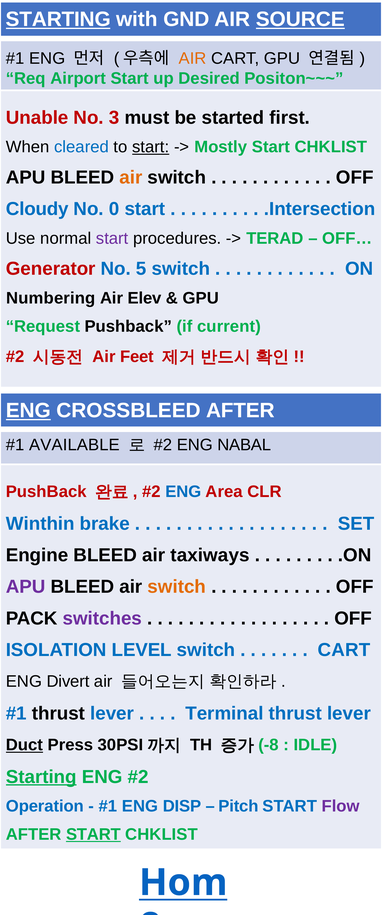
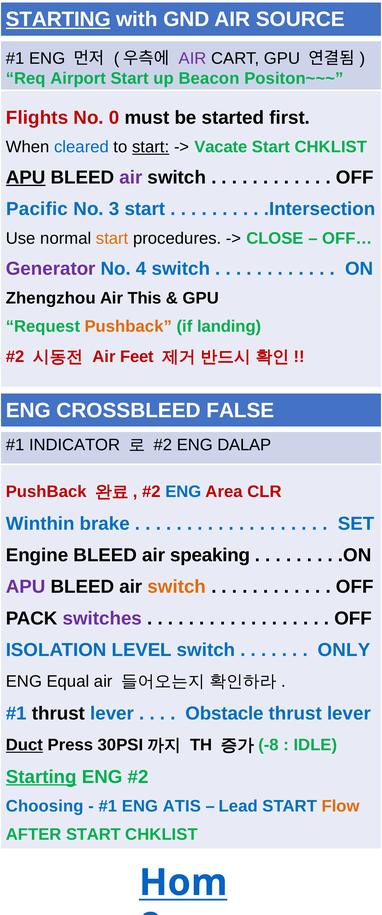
SOURCE underline: present -> none
AIR at (193, 58) colour: orange -> purple
Desired: Desired -> Beacon
Unable: Unable -> Flights
3: 3 -> 0
Mostly: Mostly -> Vacate
APU at (26, 177) underline: none -> present
air at (131, 177) colour: orange -> purple
Cloudy: Cloudy -> Pacific
0: 0 -> 3
start at (112, 238) colour: purple -> orange
TERAD: TERAD -> CLOSE
Generator colour: red -> purple
5: 5 -> 4
Numbering: Numbering -> Zhengzhou
Elev: Elev -> This
Pushback at (128, 326) colour: black -> orange
current: current -> landing
ENG at (28, 410) underline: present -> none
CROSSBLEED AFTER: AFTER -> FALSE
AVAILABLE: AVAILABLE -> INDICATOR
NABAL: NABAL -> DALAP
taxiways: taxiways -> speaking
CART at (344, 649): CART -> ONLY
Divert: Divert -> Equal
Terminal: Terminal -> Obstacle
Operation: Operation -> Choosing
DISP: DISP -> ATIS
Pitch: Pitch -> Lead
Flow colour: purple -> orange
START at (93, 833) underline: present -> none
